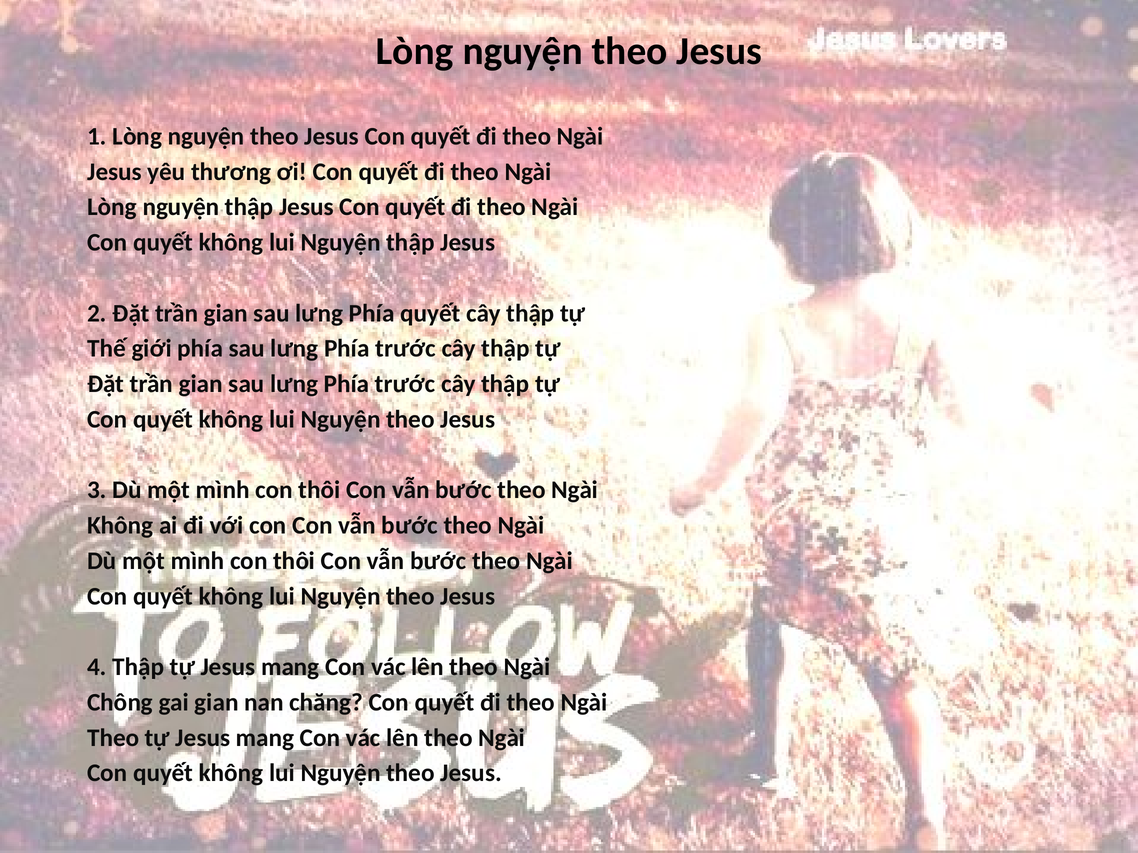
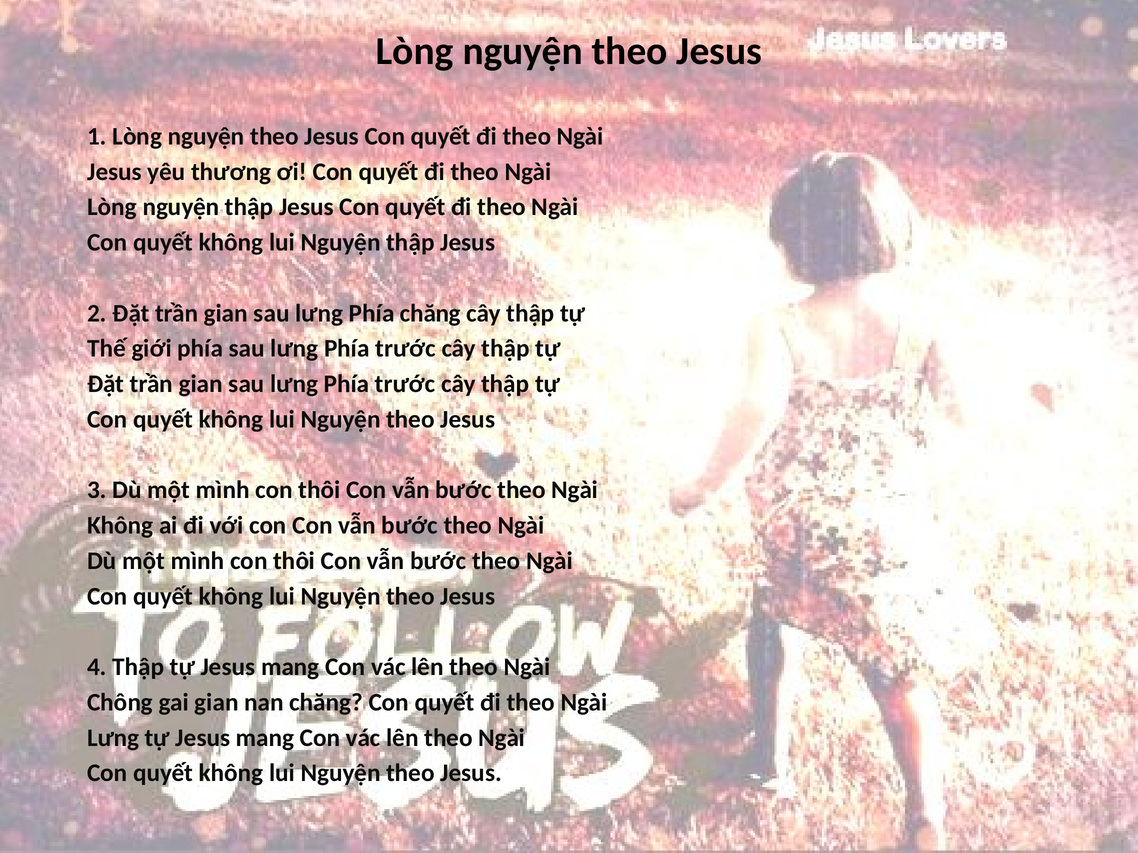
Phía quyết: quyết -> chăng
Theo at (113, 738): Theo -> Lưng
